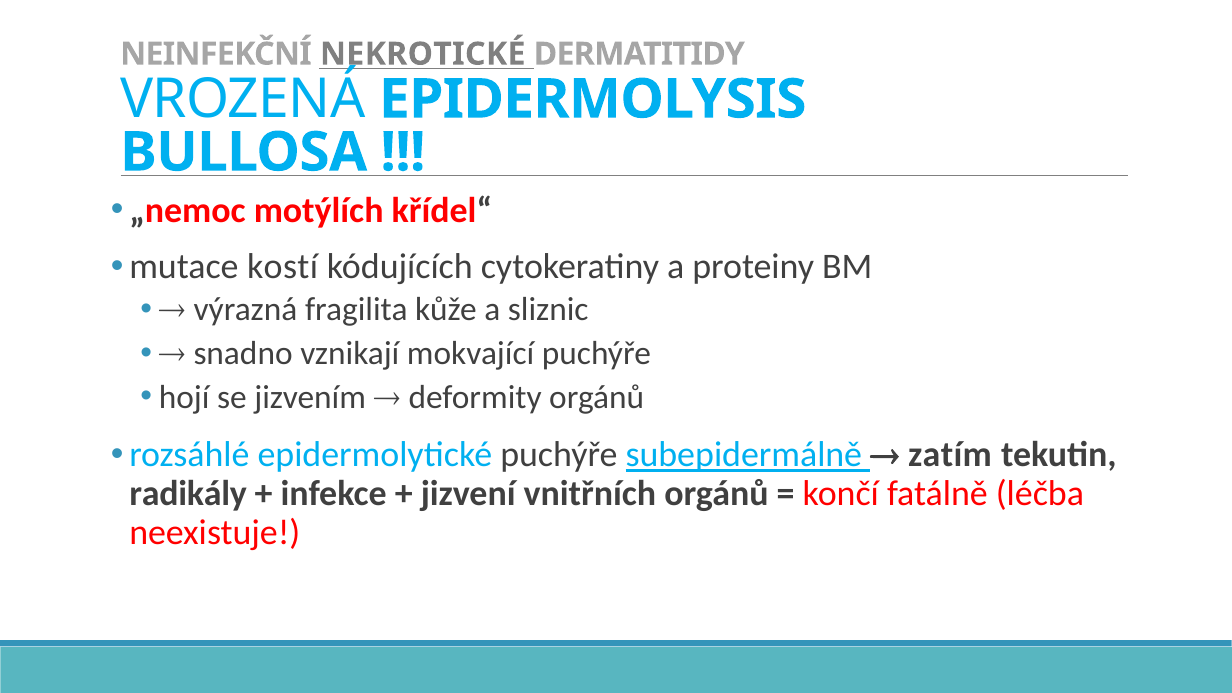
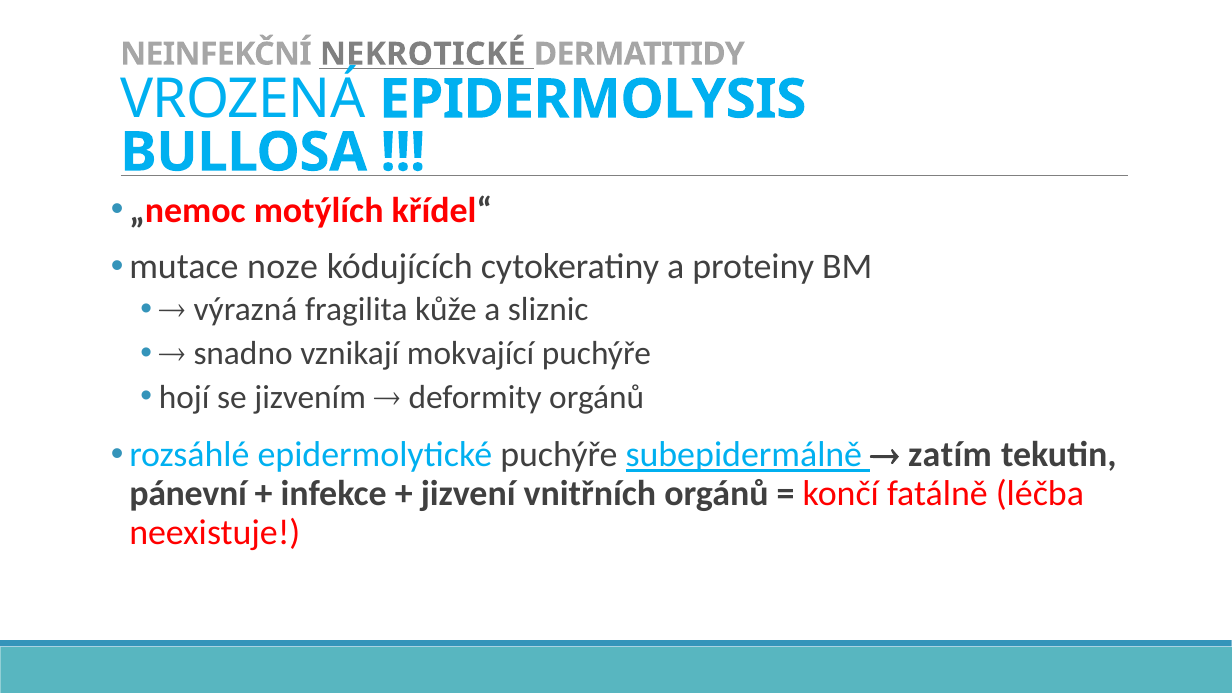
kostí: kostí -> noze
radikály: radikály -> pánevní
